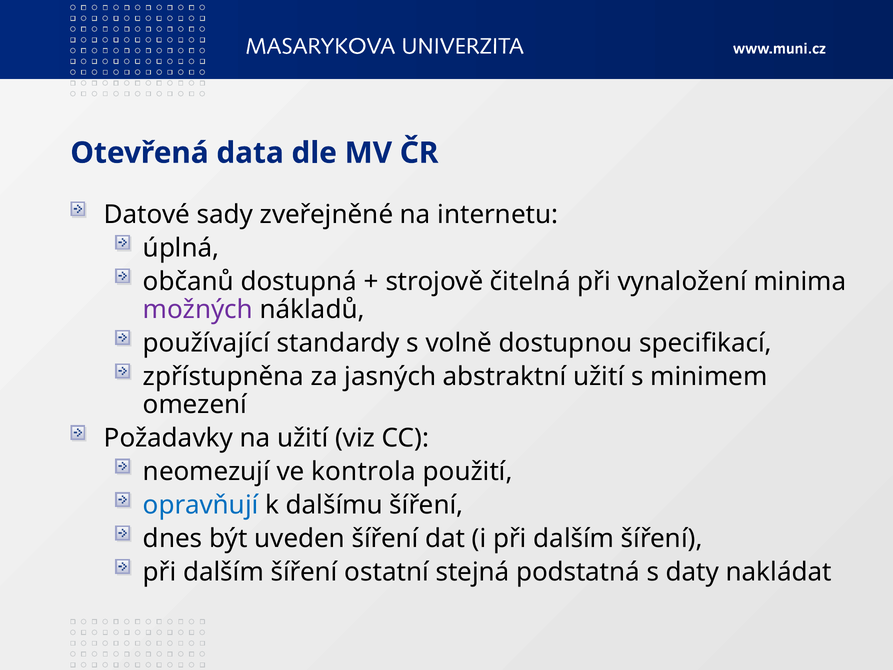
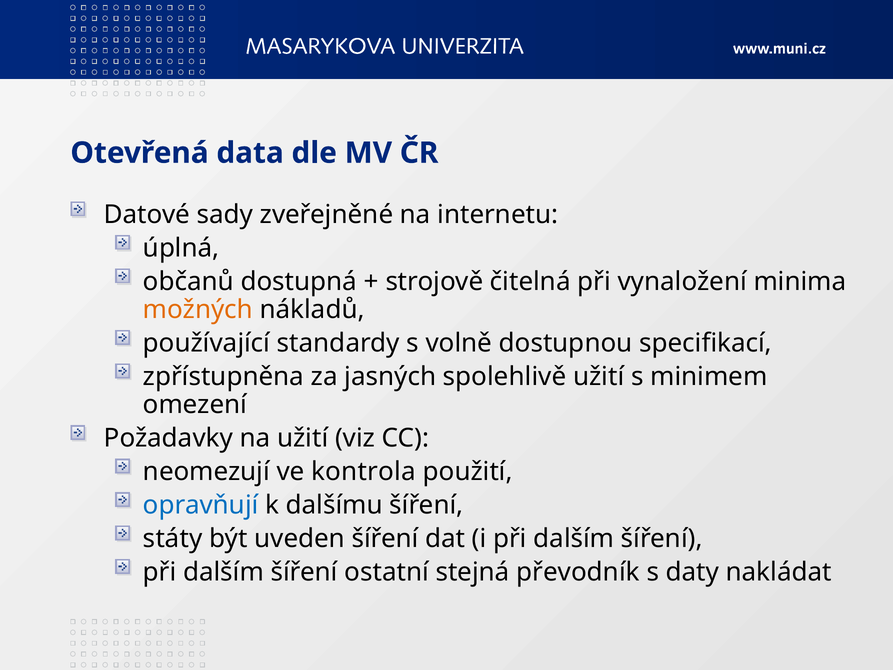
možných colour: purple -> orange
abstraktní: abstraktní -> spolehlivě
dnes: dnes -> státy
podstatná: podstatná -> převodník
